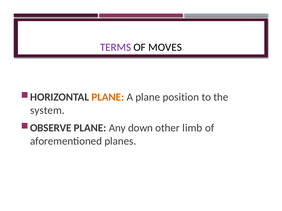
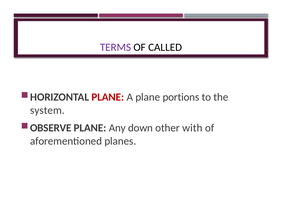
MOVES: MOVES -> CALLED
PLANE at (108, 97) colour: orange -> red
position: position -> portions
limb: limb -> with
